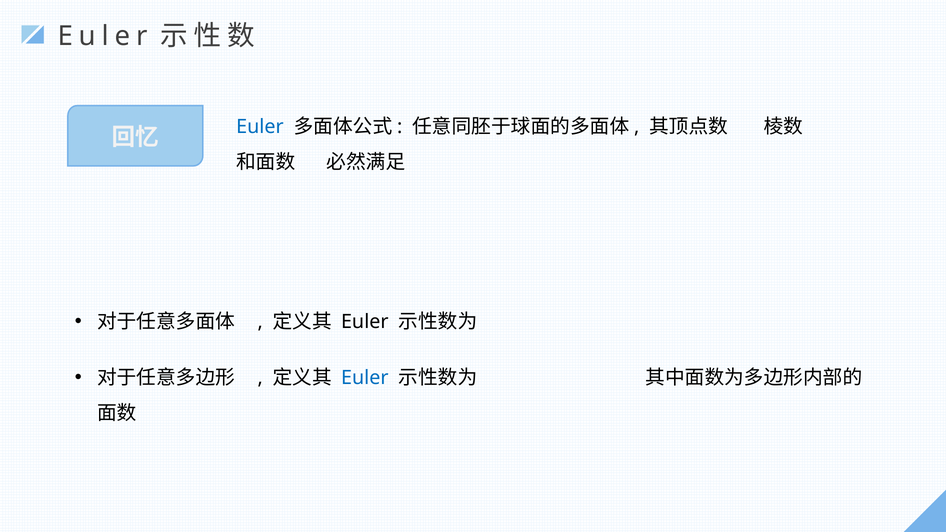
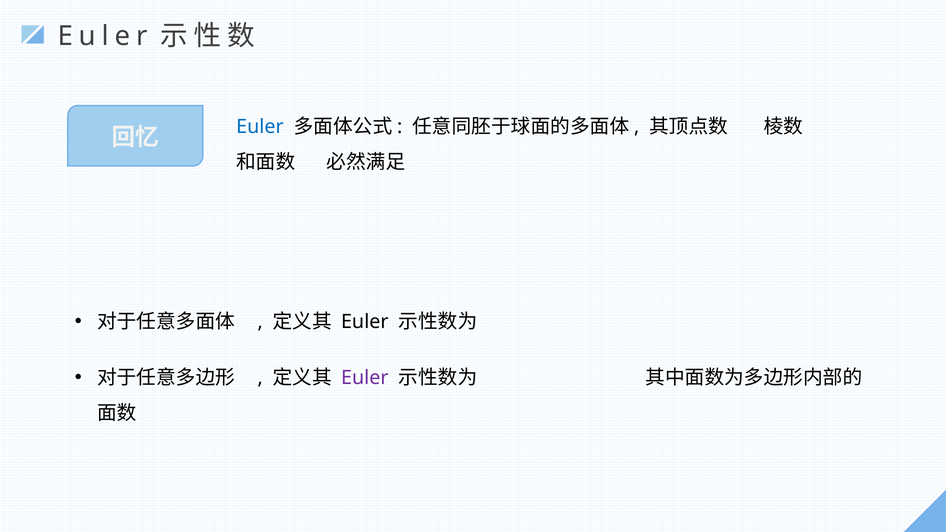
Euler at (365, 378) colour: blue -> purple
